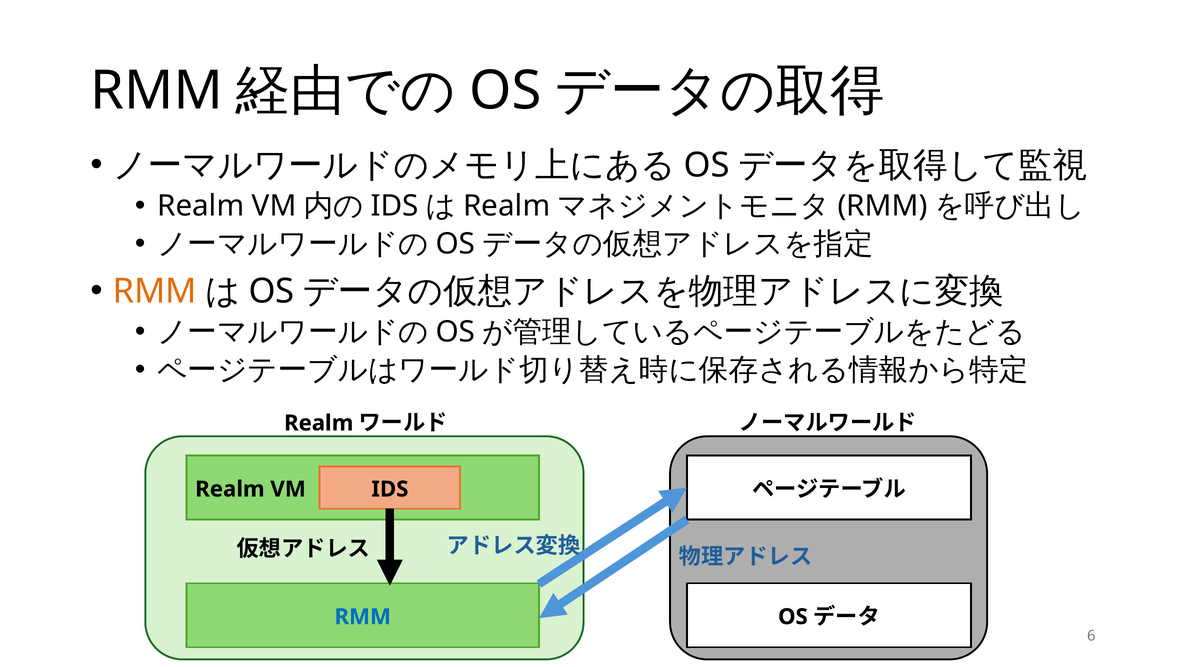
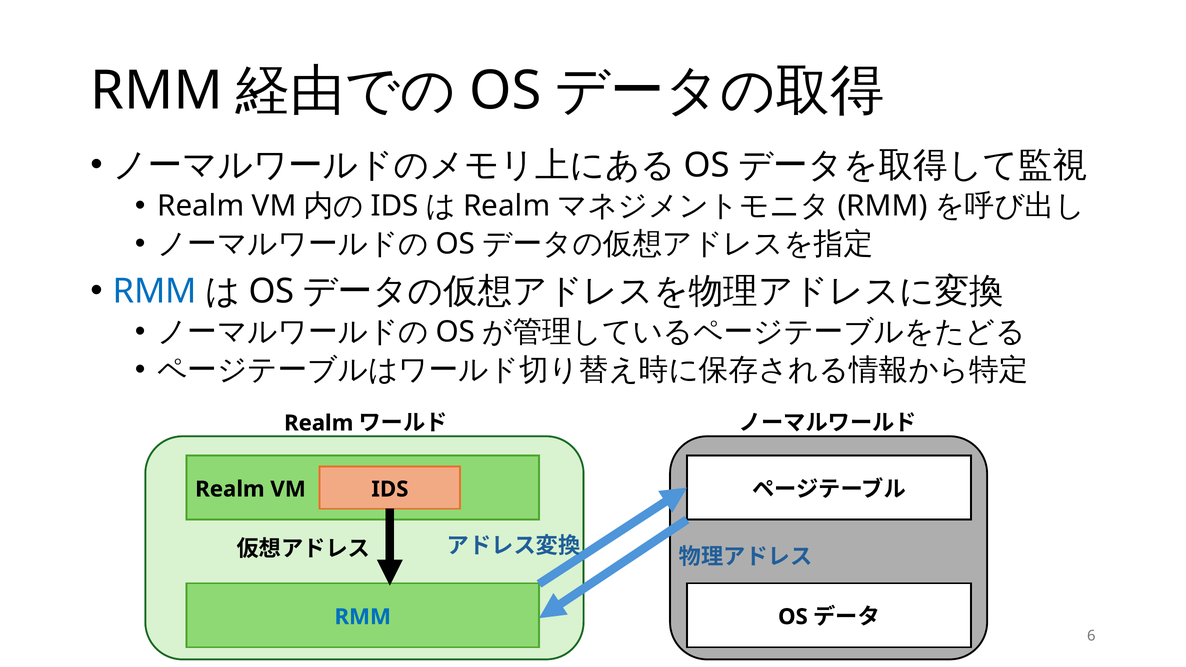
RMM at (155, 291) colour: orange -> blue
